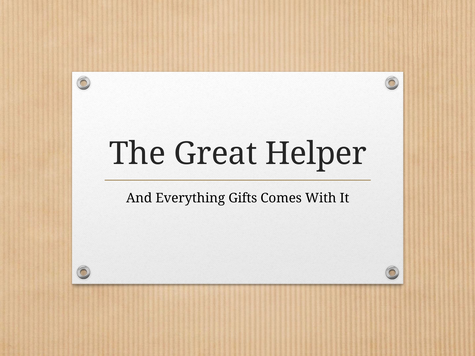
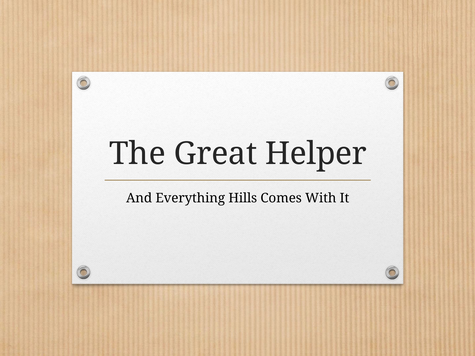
Gifts: Gifts -> Hills
